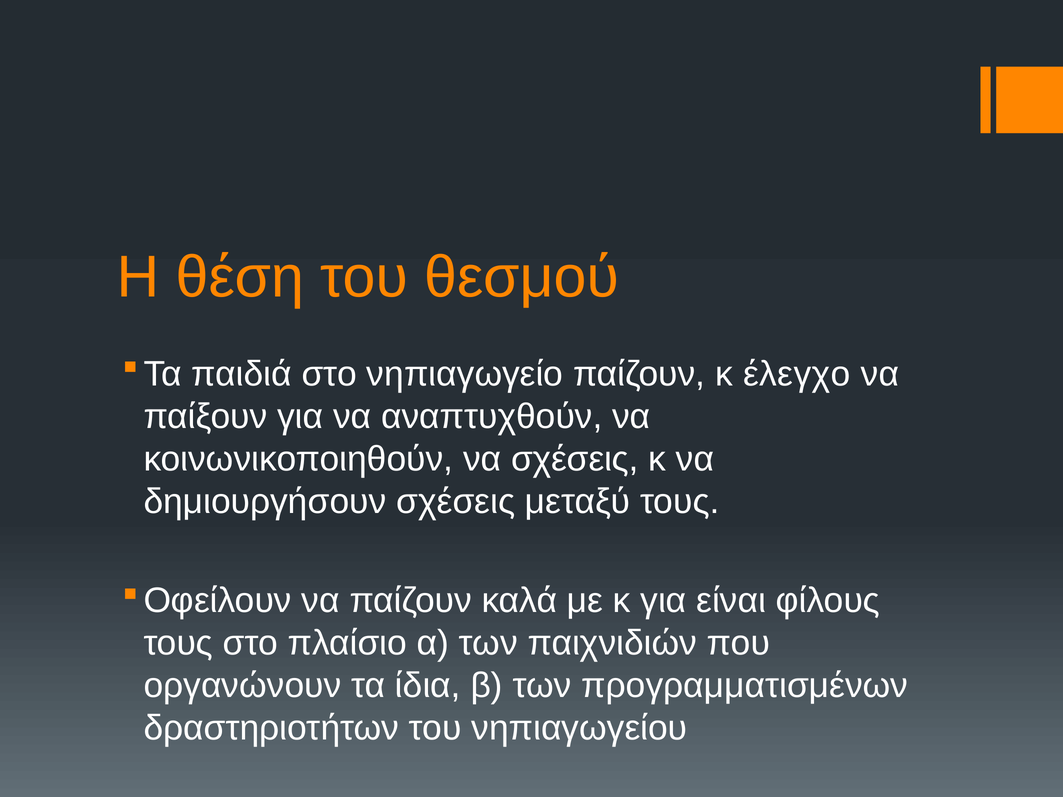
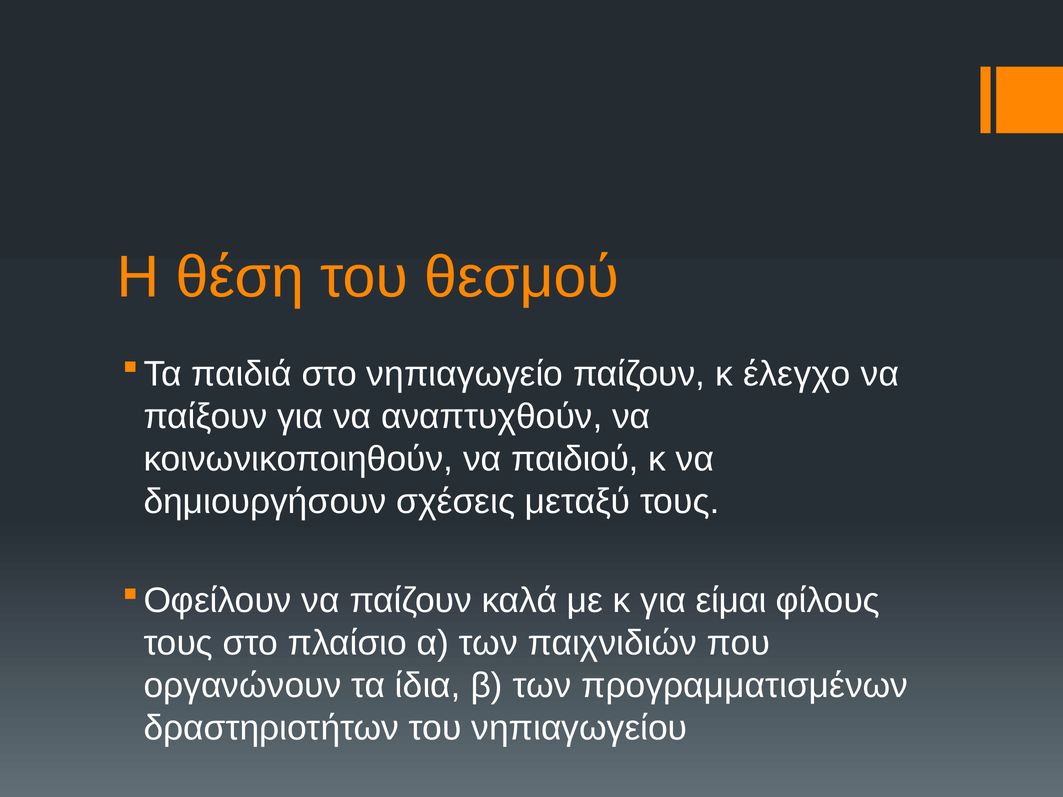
να σχέσεις: σχέσεις -> παιδιού
είναι: είναι -> είμαι
